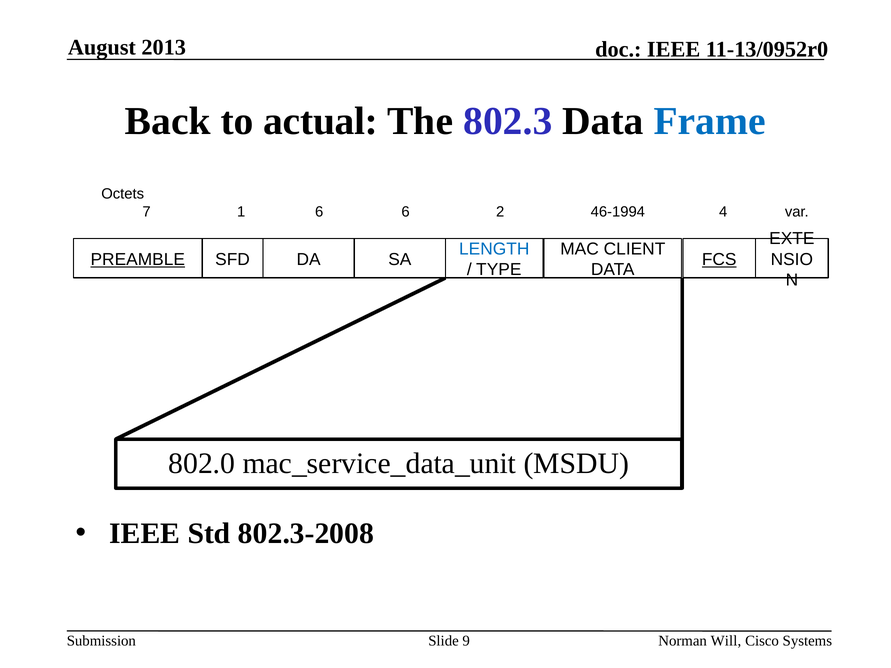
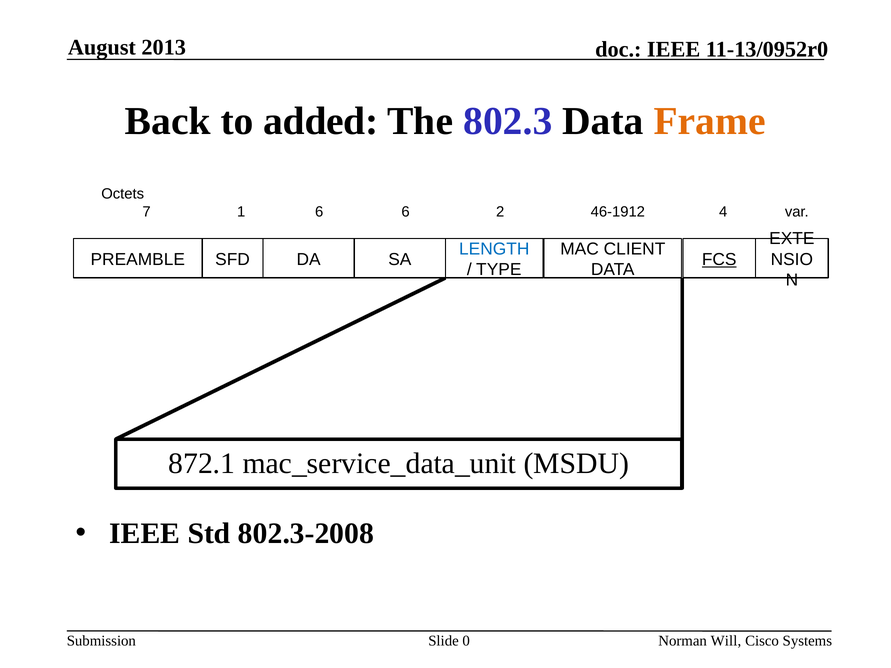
actual: actual -> added
Frame colour: blue -> orange
46-1994: 46-1994 -> 46-1912
PREAMBLE underline: present -> none
802.0: 802.0 -> 872.1
9: 9 -> 0
